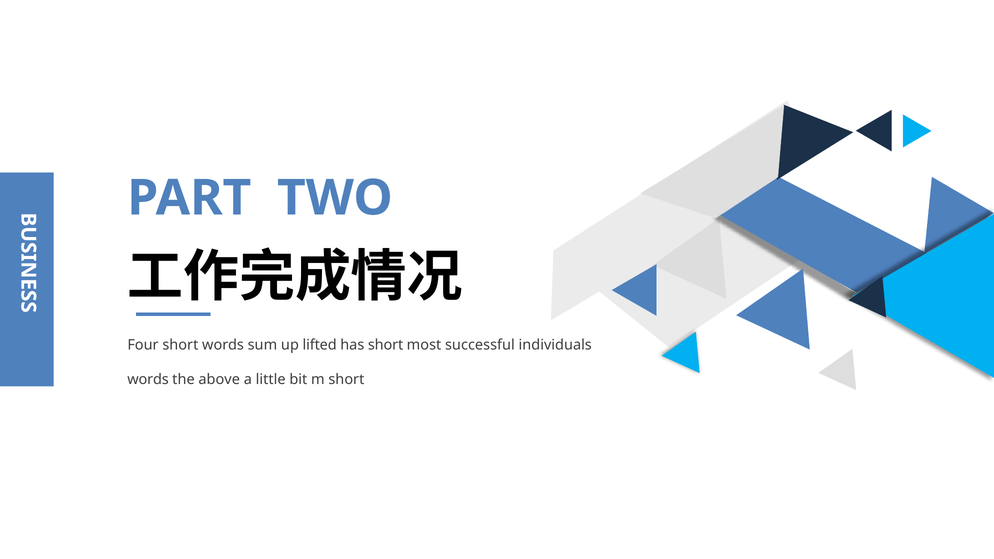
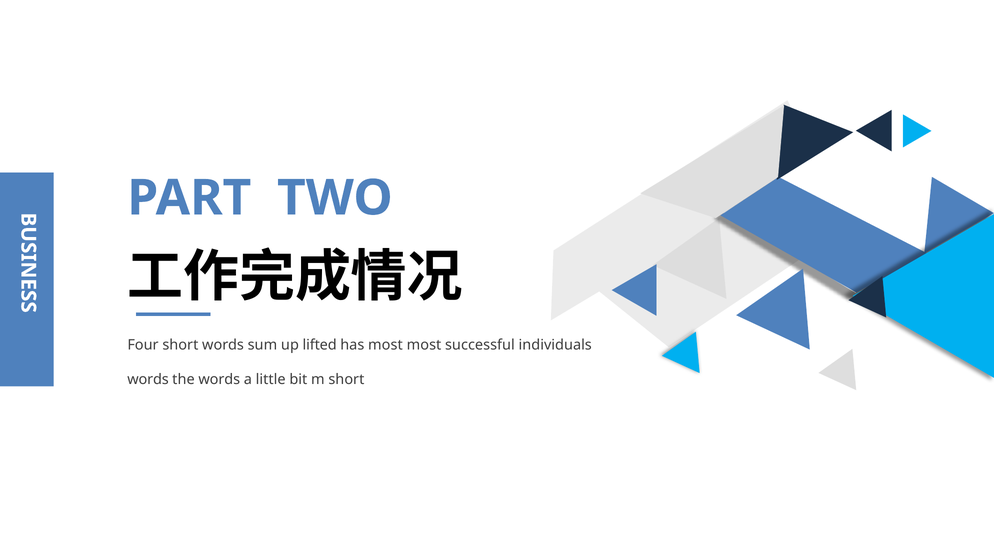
has short: short -> most
the above: above -> words
